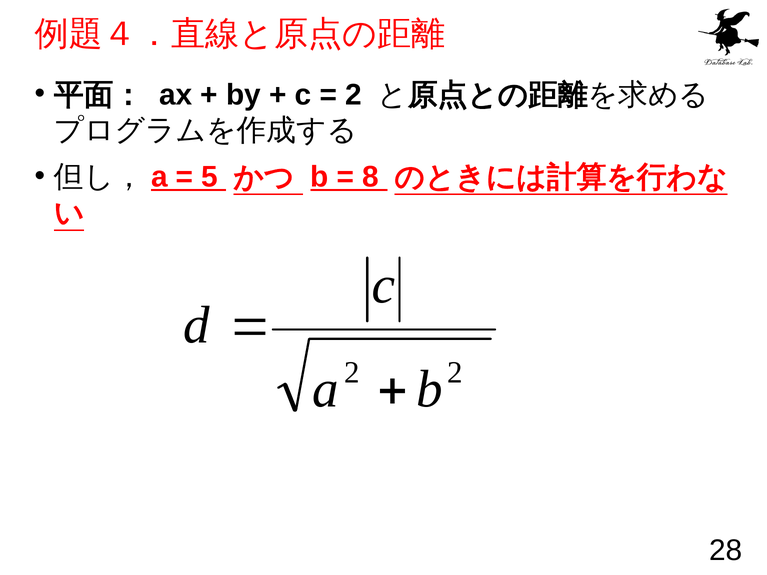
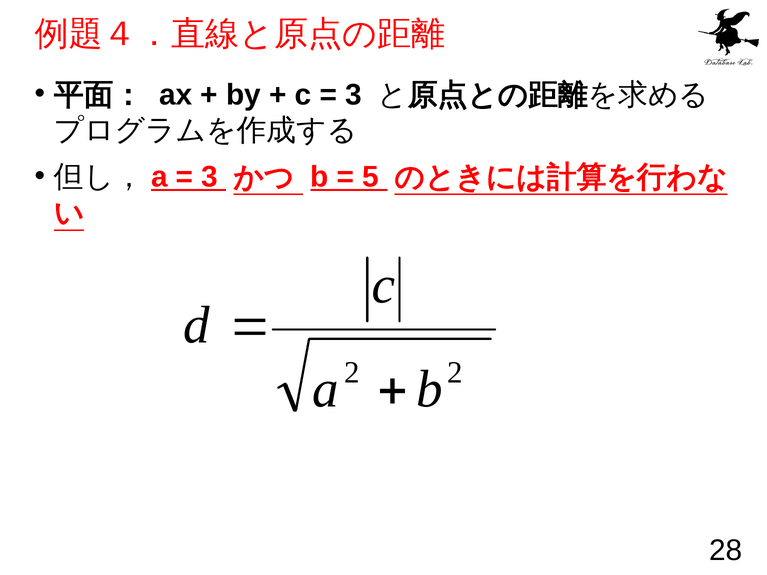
2 at (354, 95): 2 -> 3
5 at (210, 177): 5 -> 3
8: 8 -> 5
